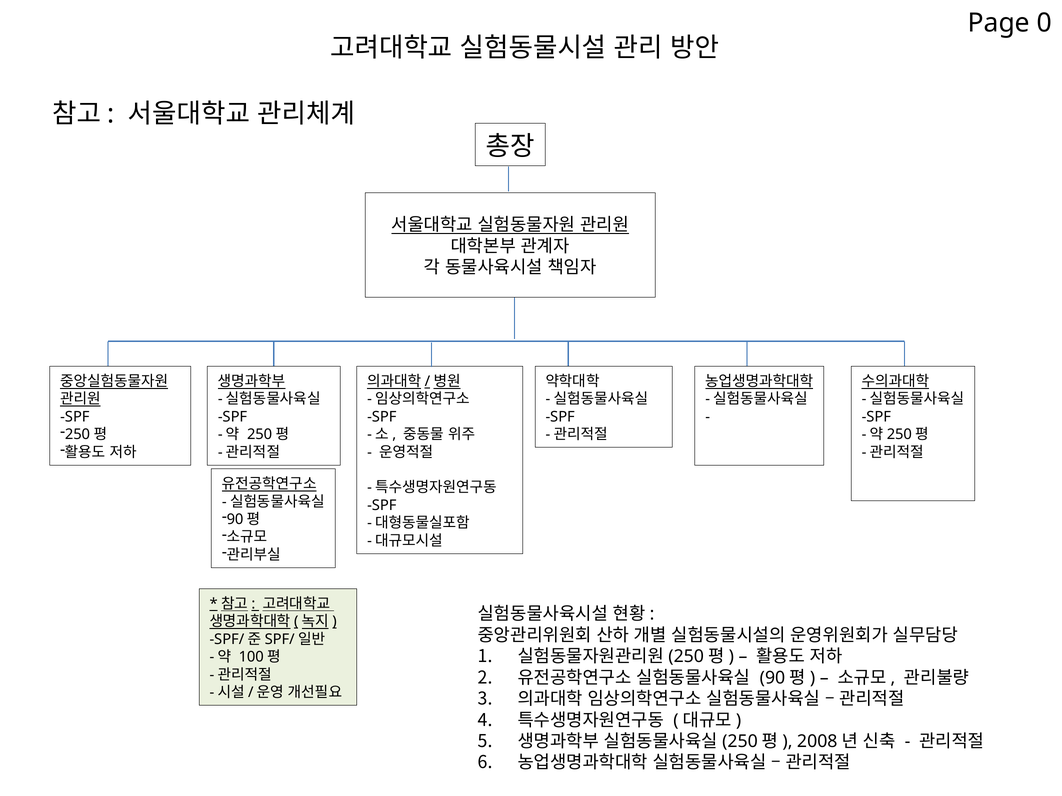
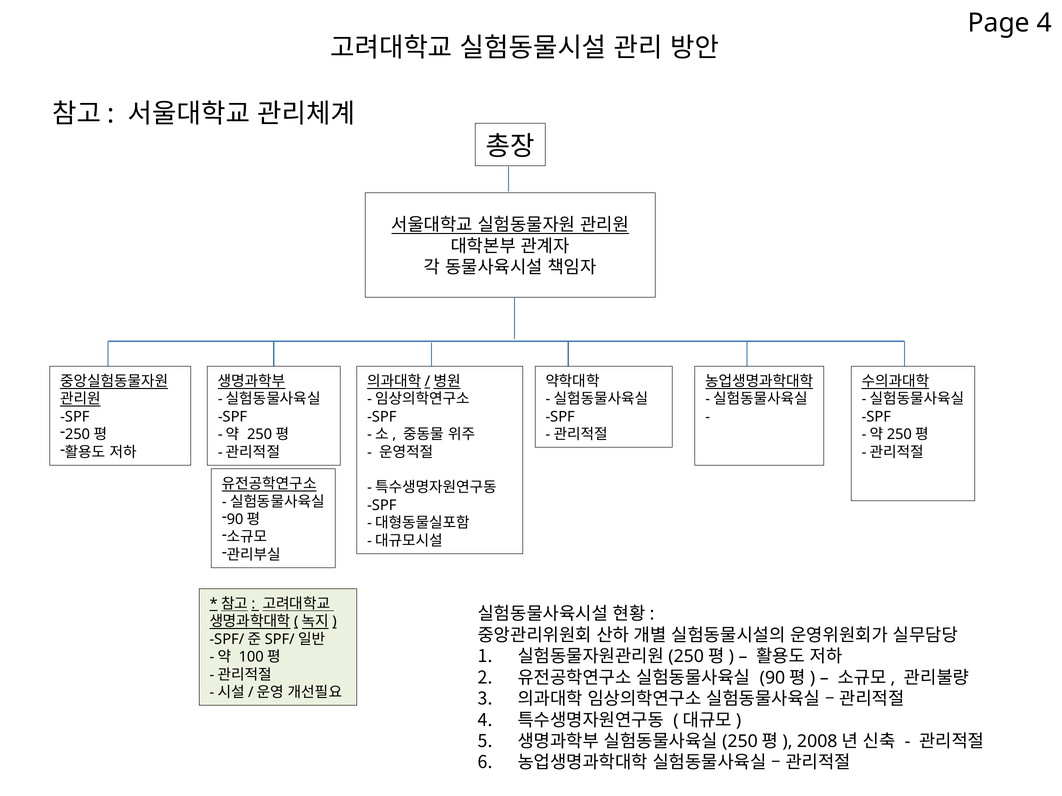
Page 0: 0 -> 4
